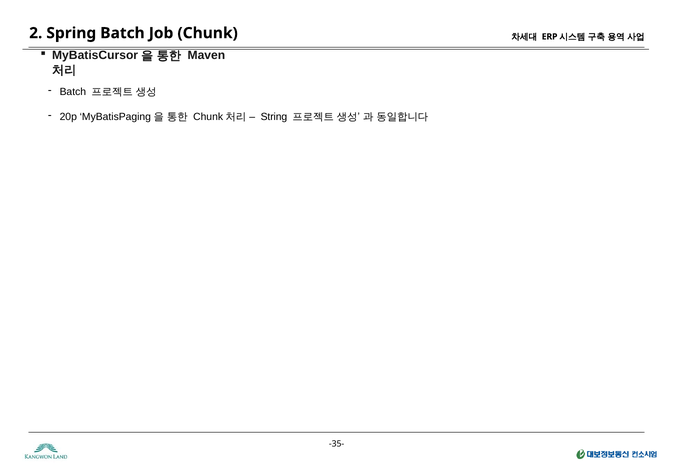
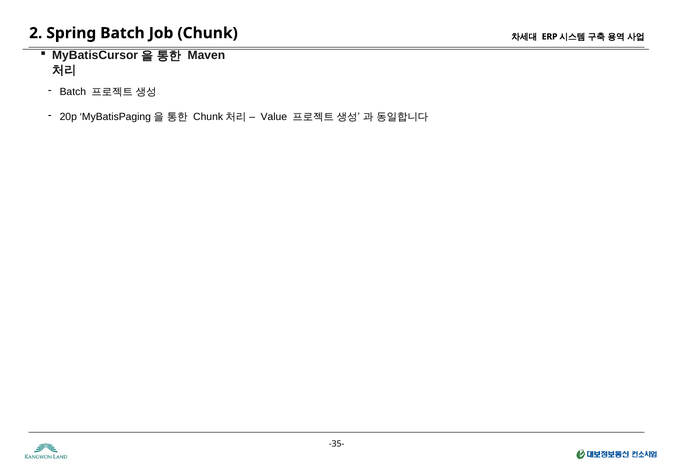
String: String -> Value
